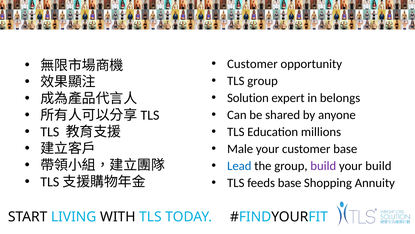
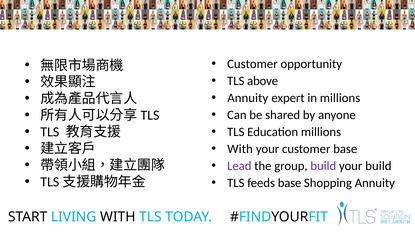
TLS group: group -> above
Solution at (248, 98): Solution -> Annuity
in belongs: belongs -> millions
Male at (240, 149): Male -> With
Lead colour: blue -> purple
